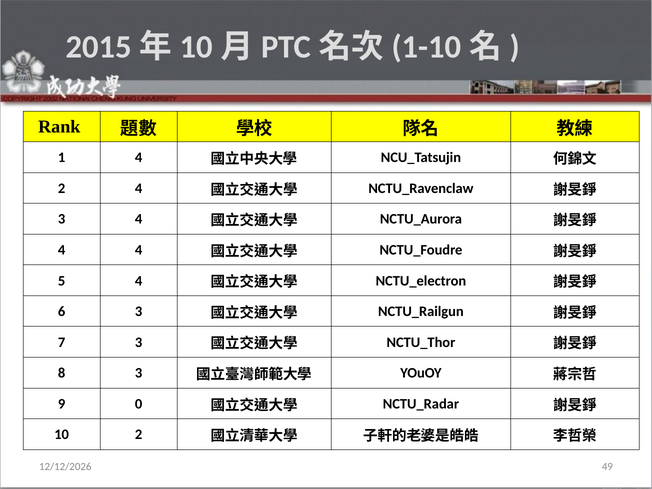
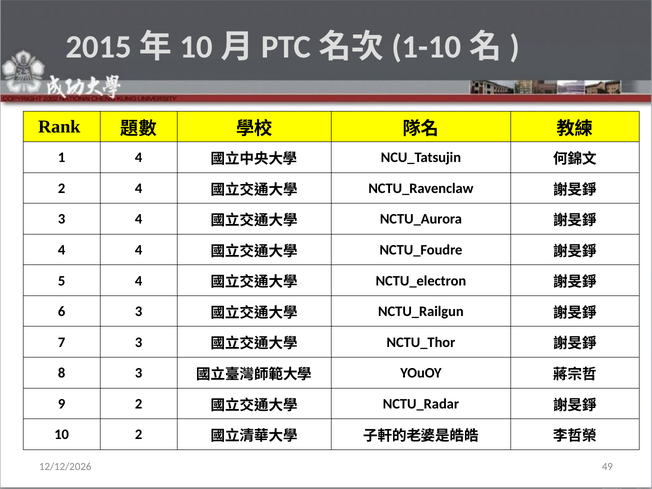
9 0: 0 -> 2
